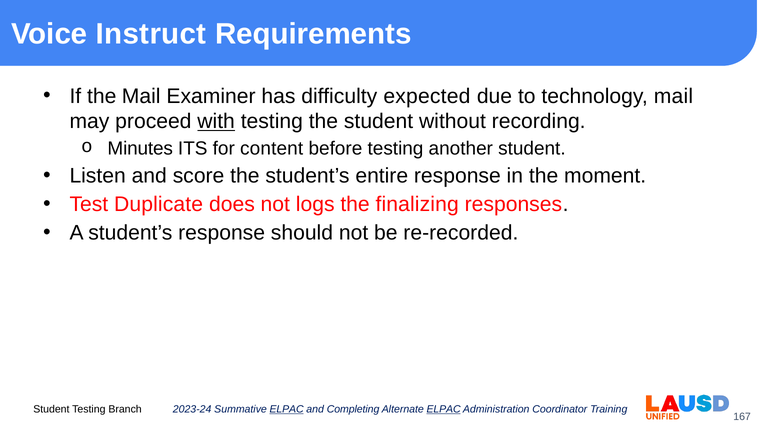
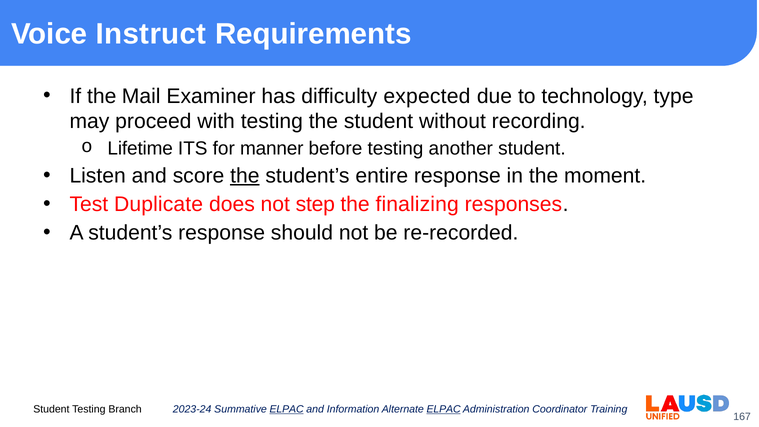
technology mail: mail -> type
with underline: present -> none
Minutes: Minutes -> Lifetime
content: content -> manner
the at (245, 176) underline: none -> present
logs: logs -> step
Completing: Completing -> Information
